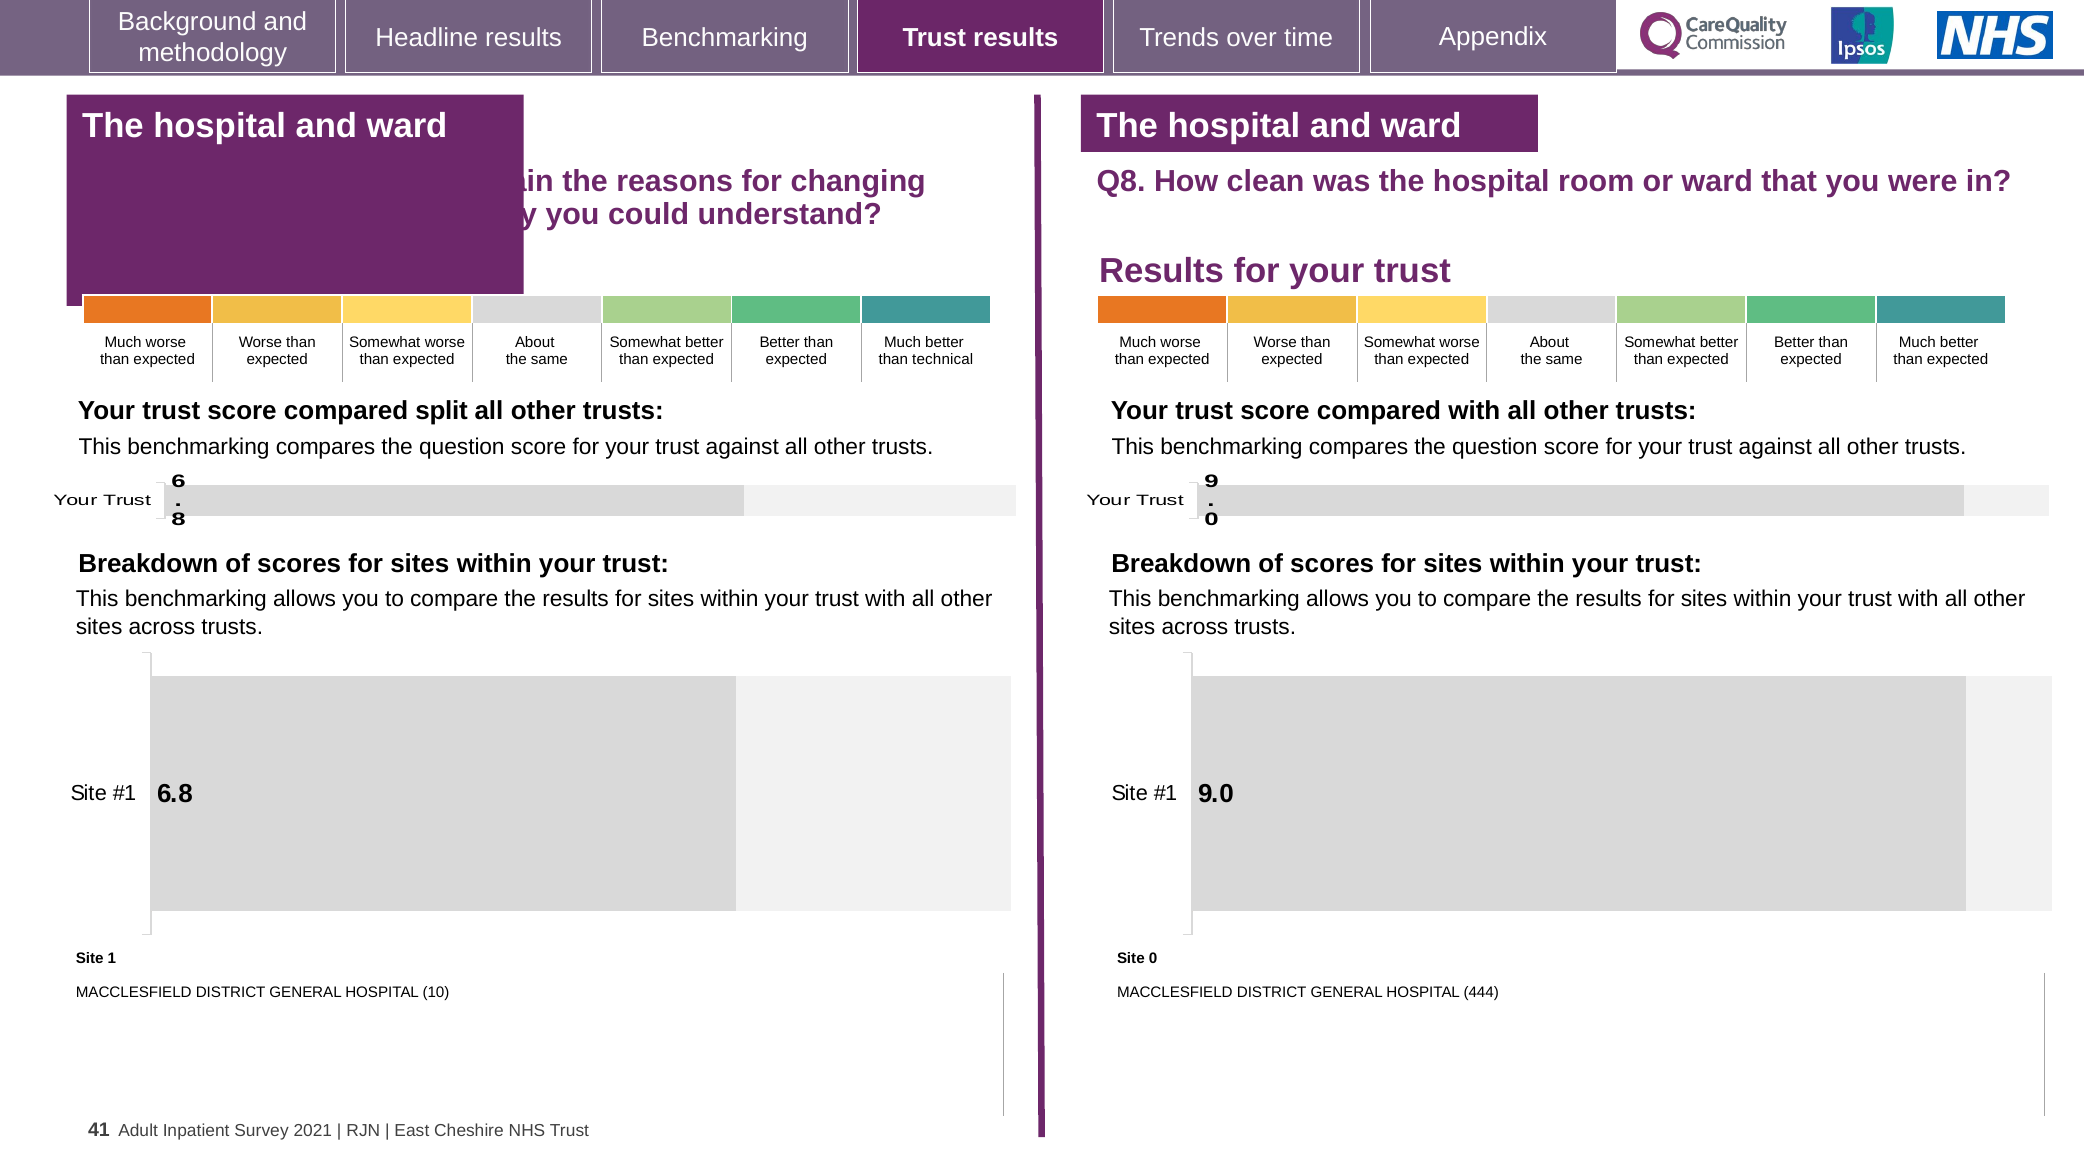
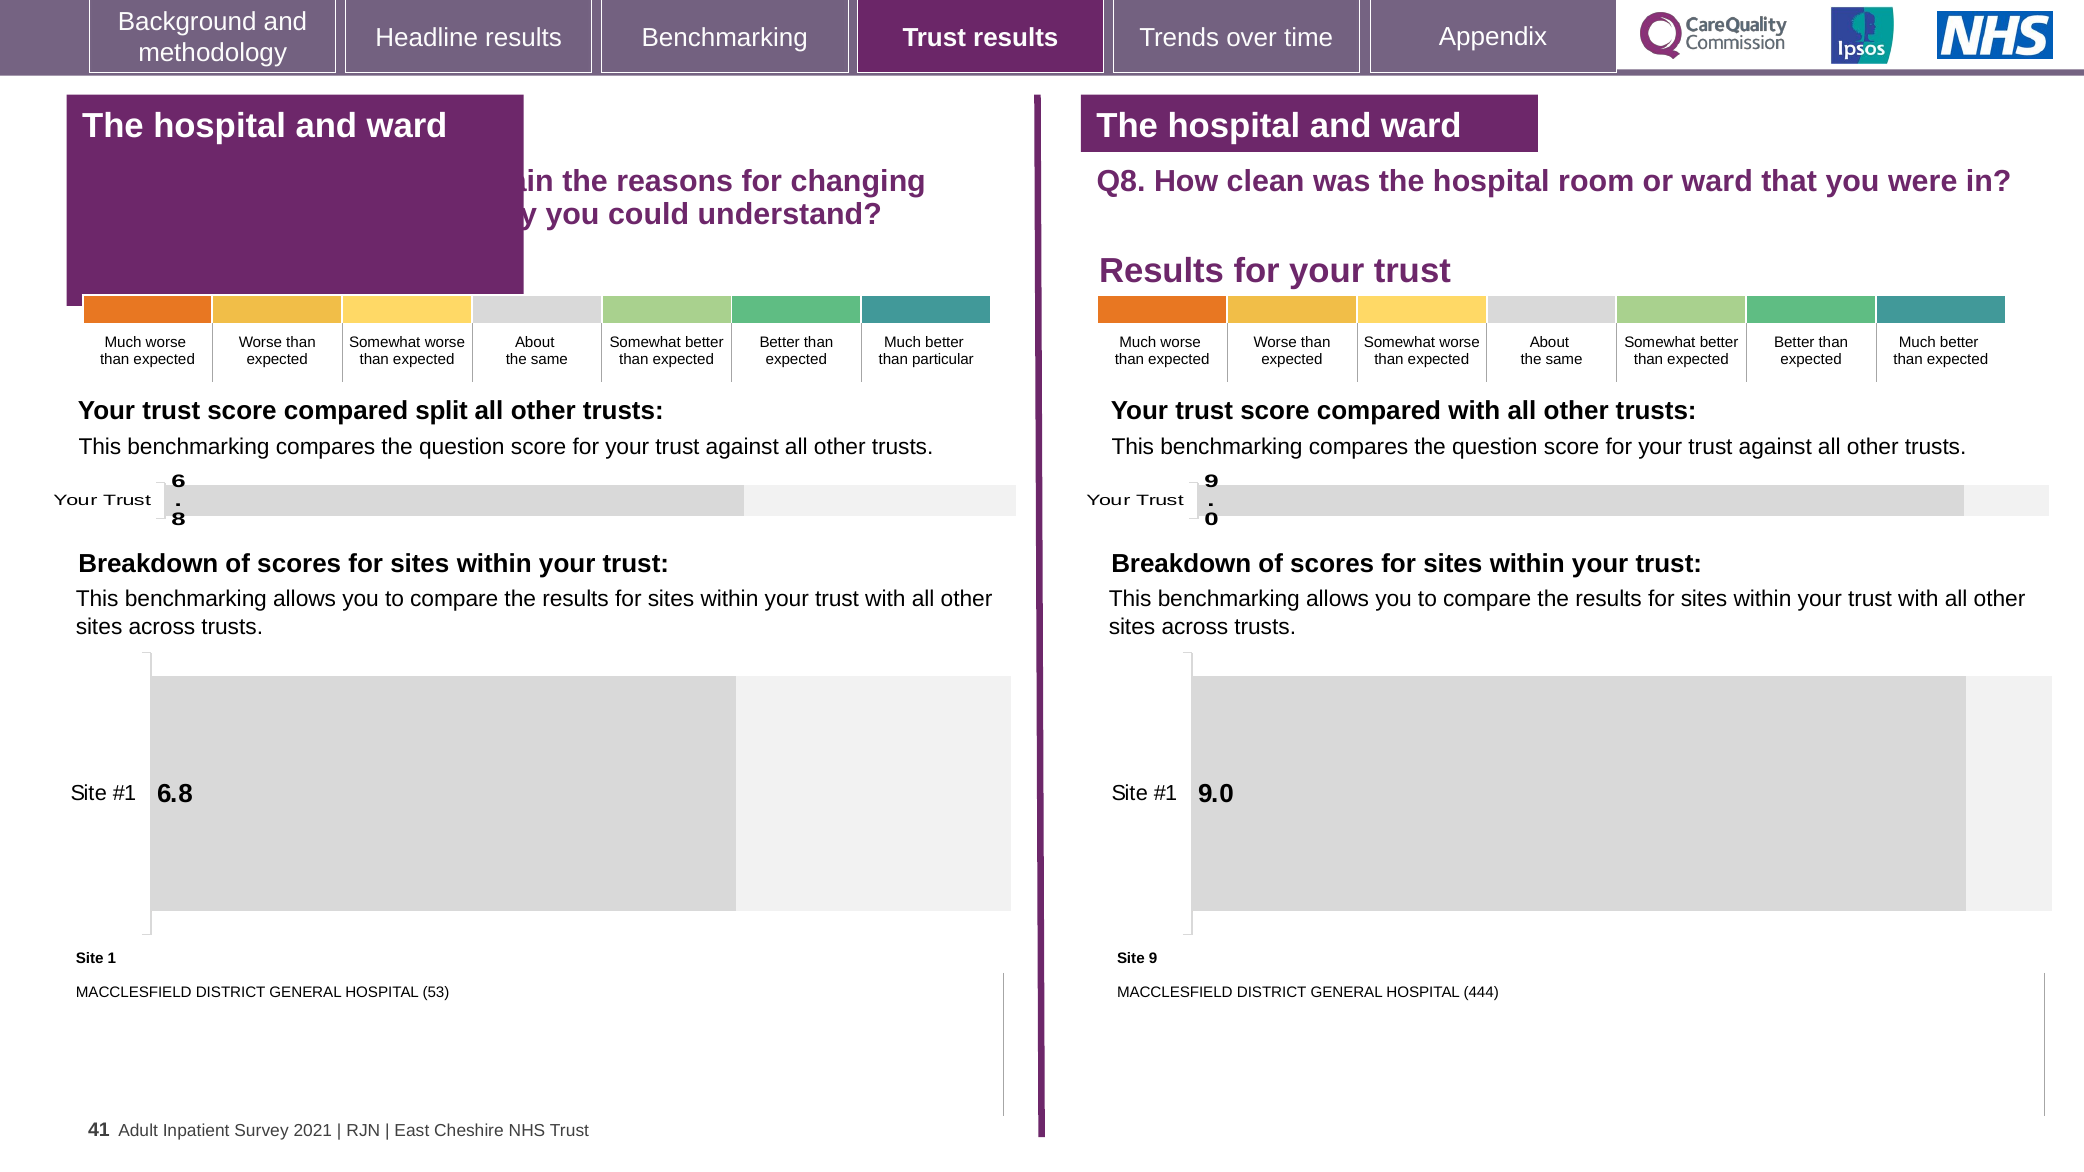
technical: technical -> particular
Site 0: 0 -> 9
10: 10 -> 53
